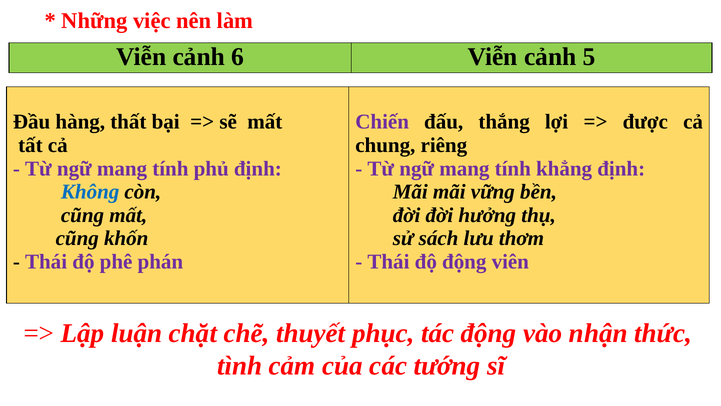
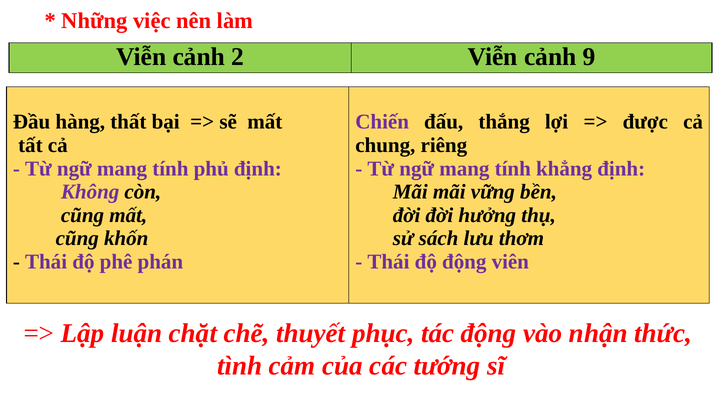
6: 6 -> 2
5: 5 -> 9
Không colour: blue -> purple
